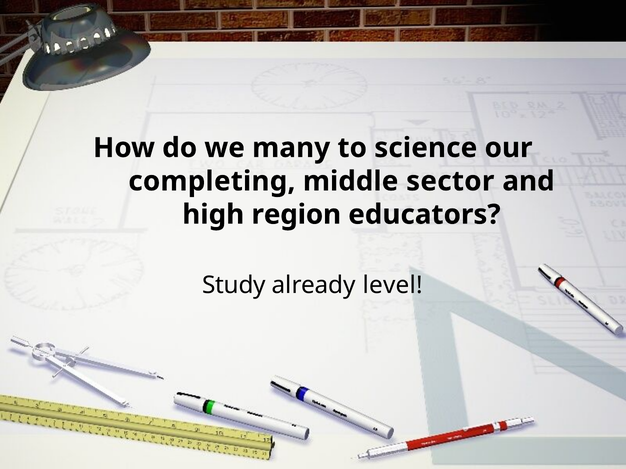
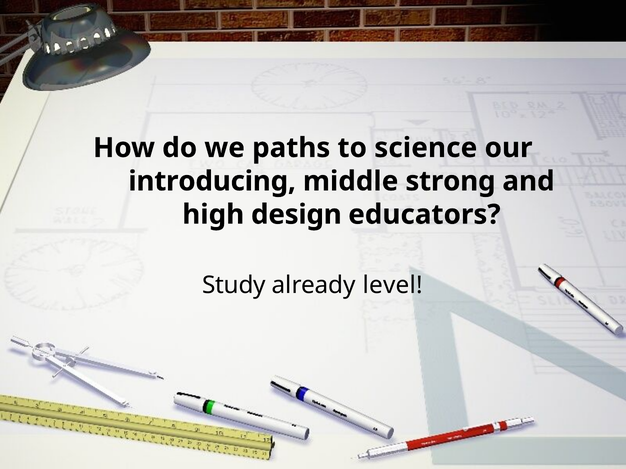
many: many -> paths
completing: completing -> introducing
sector: sector -> strong
region: region -> design
